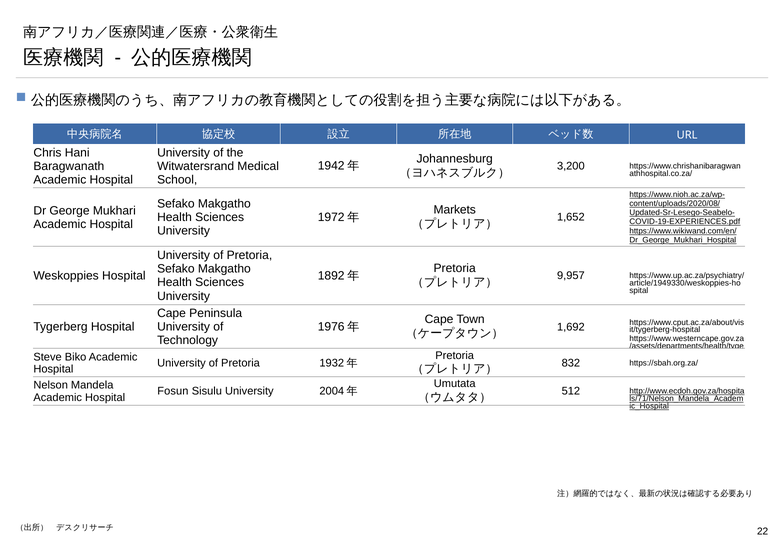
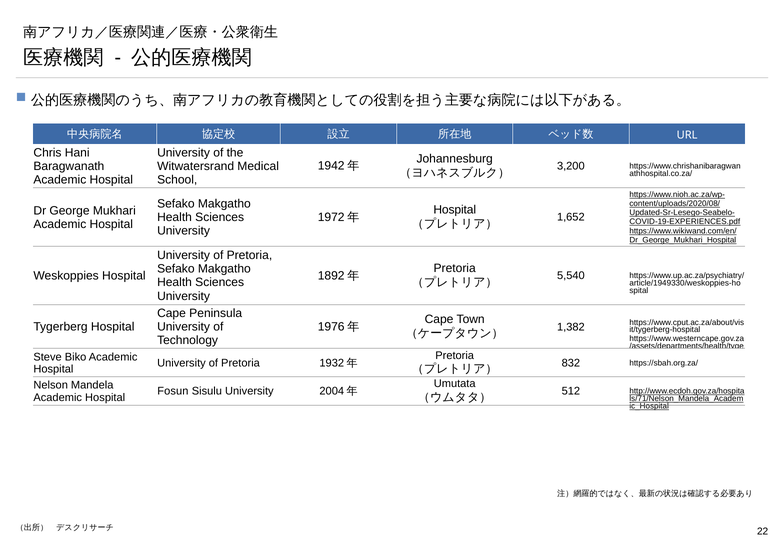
Markets at (455, 210): Markets -> Hospital
9,957: 9,957 -> 5,540
1,692: 1,692 -> 1,382
